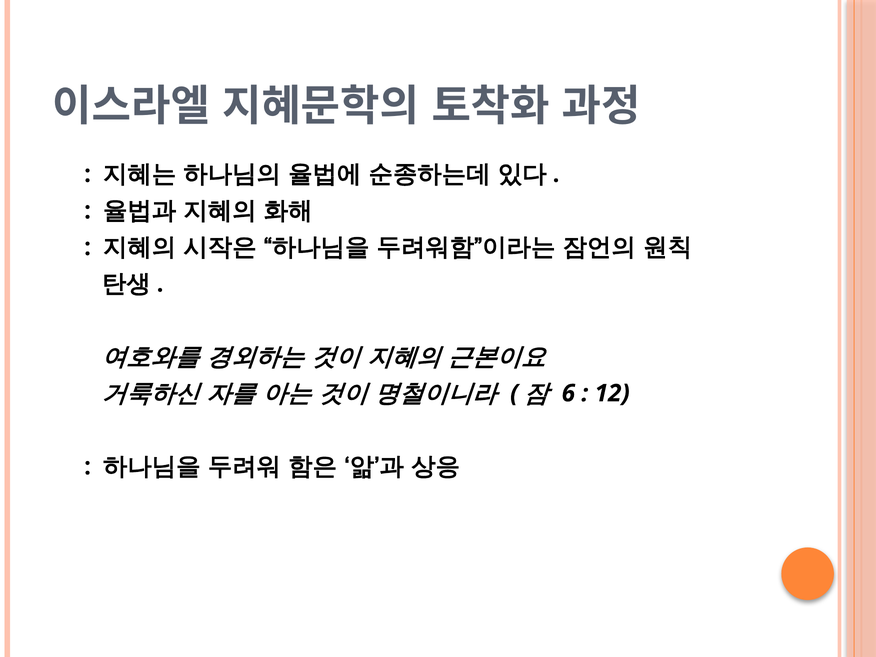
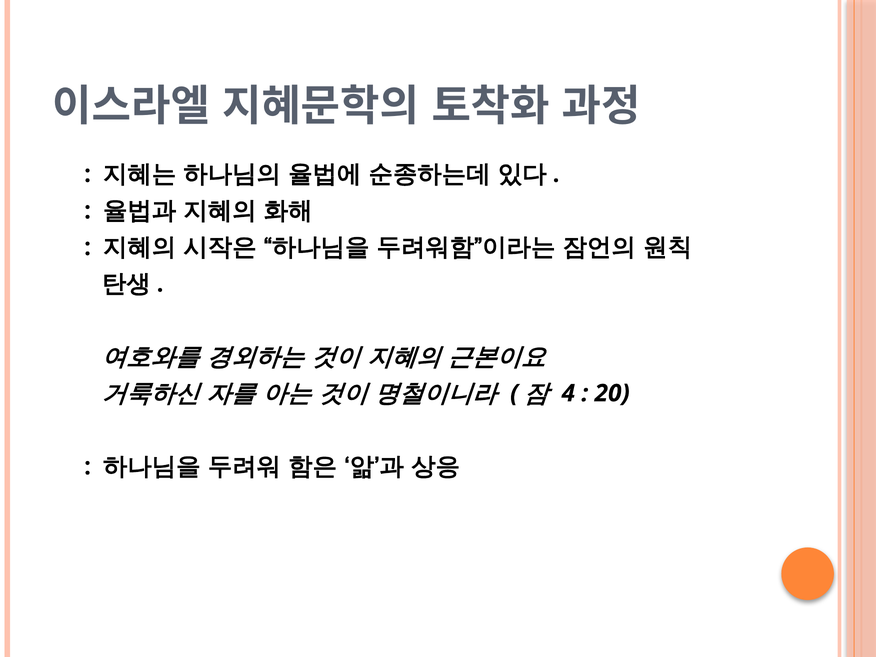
6: 6 -> 4
12: 12 -> 20
